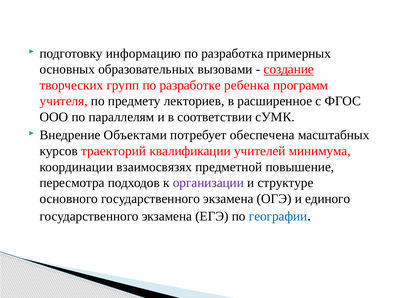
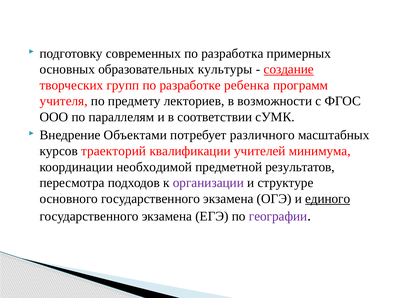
информацию: информацию -> современных
вызовами: вызовами -> культуры
расширенное: расширенное -> возможности
обеспечена: обеспечена -> различного
взаимосвязях: взаимосвязях -> необходимой
повышение: повышение -> результатов
единого underline: none -> present
географии colour: blue -> purple
